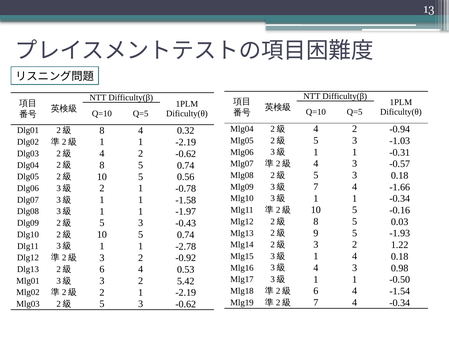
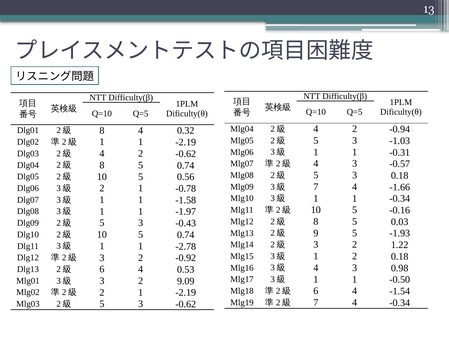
1 4: 4 -> 2
5.42: 5.42 -> 9.09
